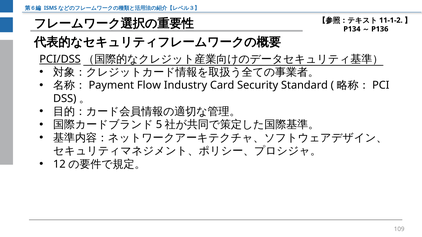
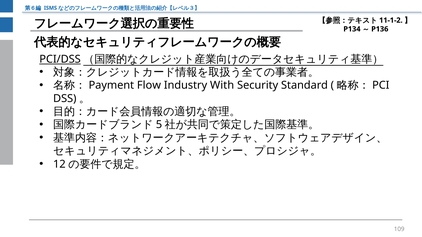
Card: Card -> With
